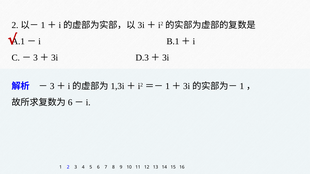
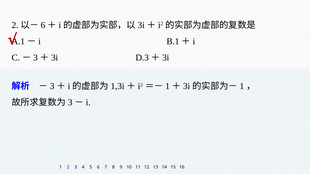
1 at (43, 25): 1 -> 6
6 at (70, 103): 6 -> 3
